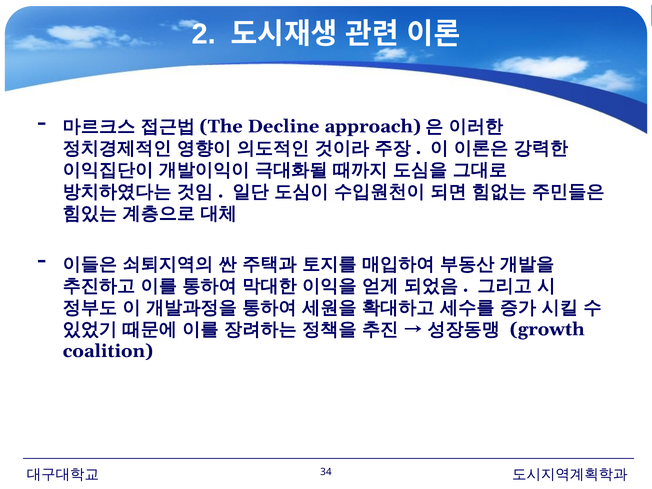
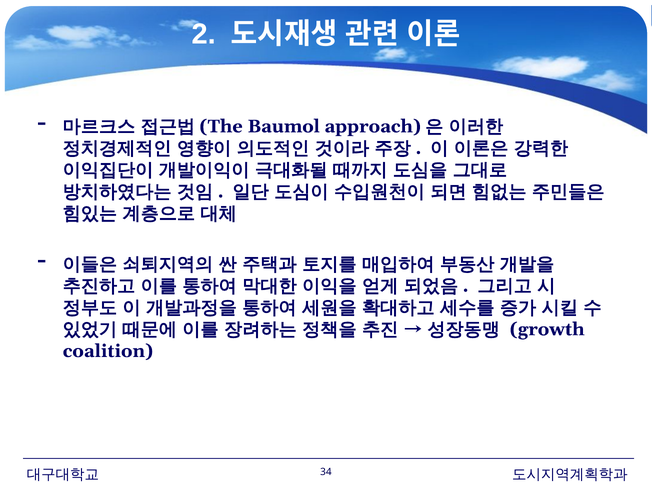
Decline: Decline -> Baumol
